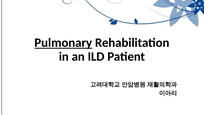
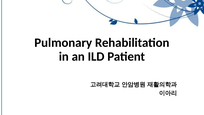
Pulmonary underline: present -> none
